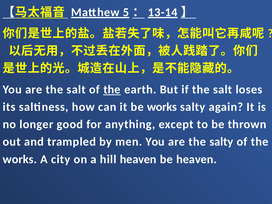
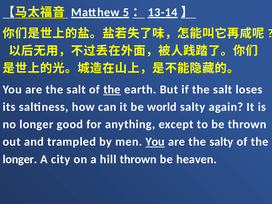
be works: works -> world
You at (155, 142) underline: none -> present
works at (20, 159): works -> longer
hill heaven: heaven -> thrown
